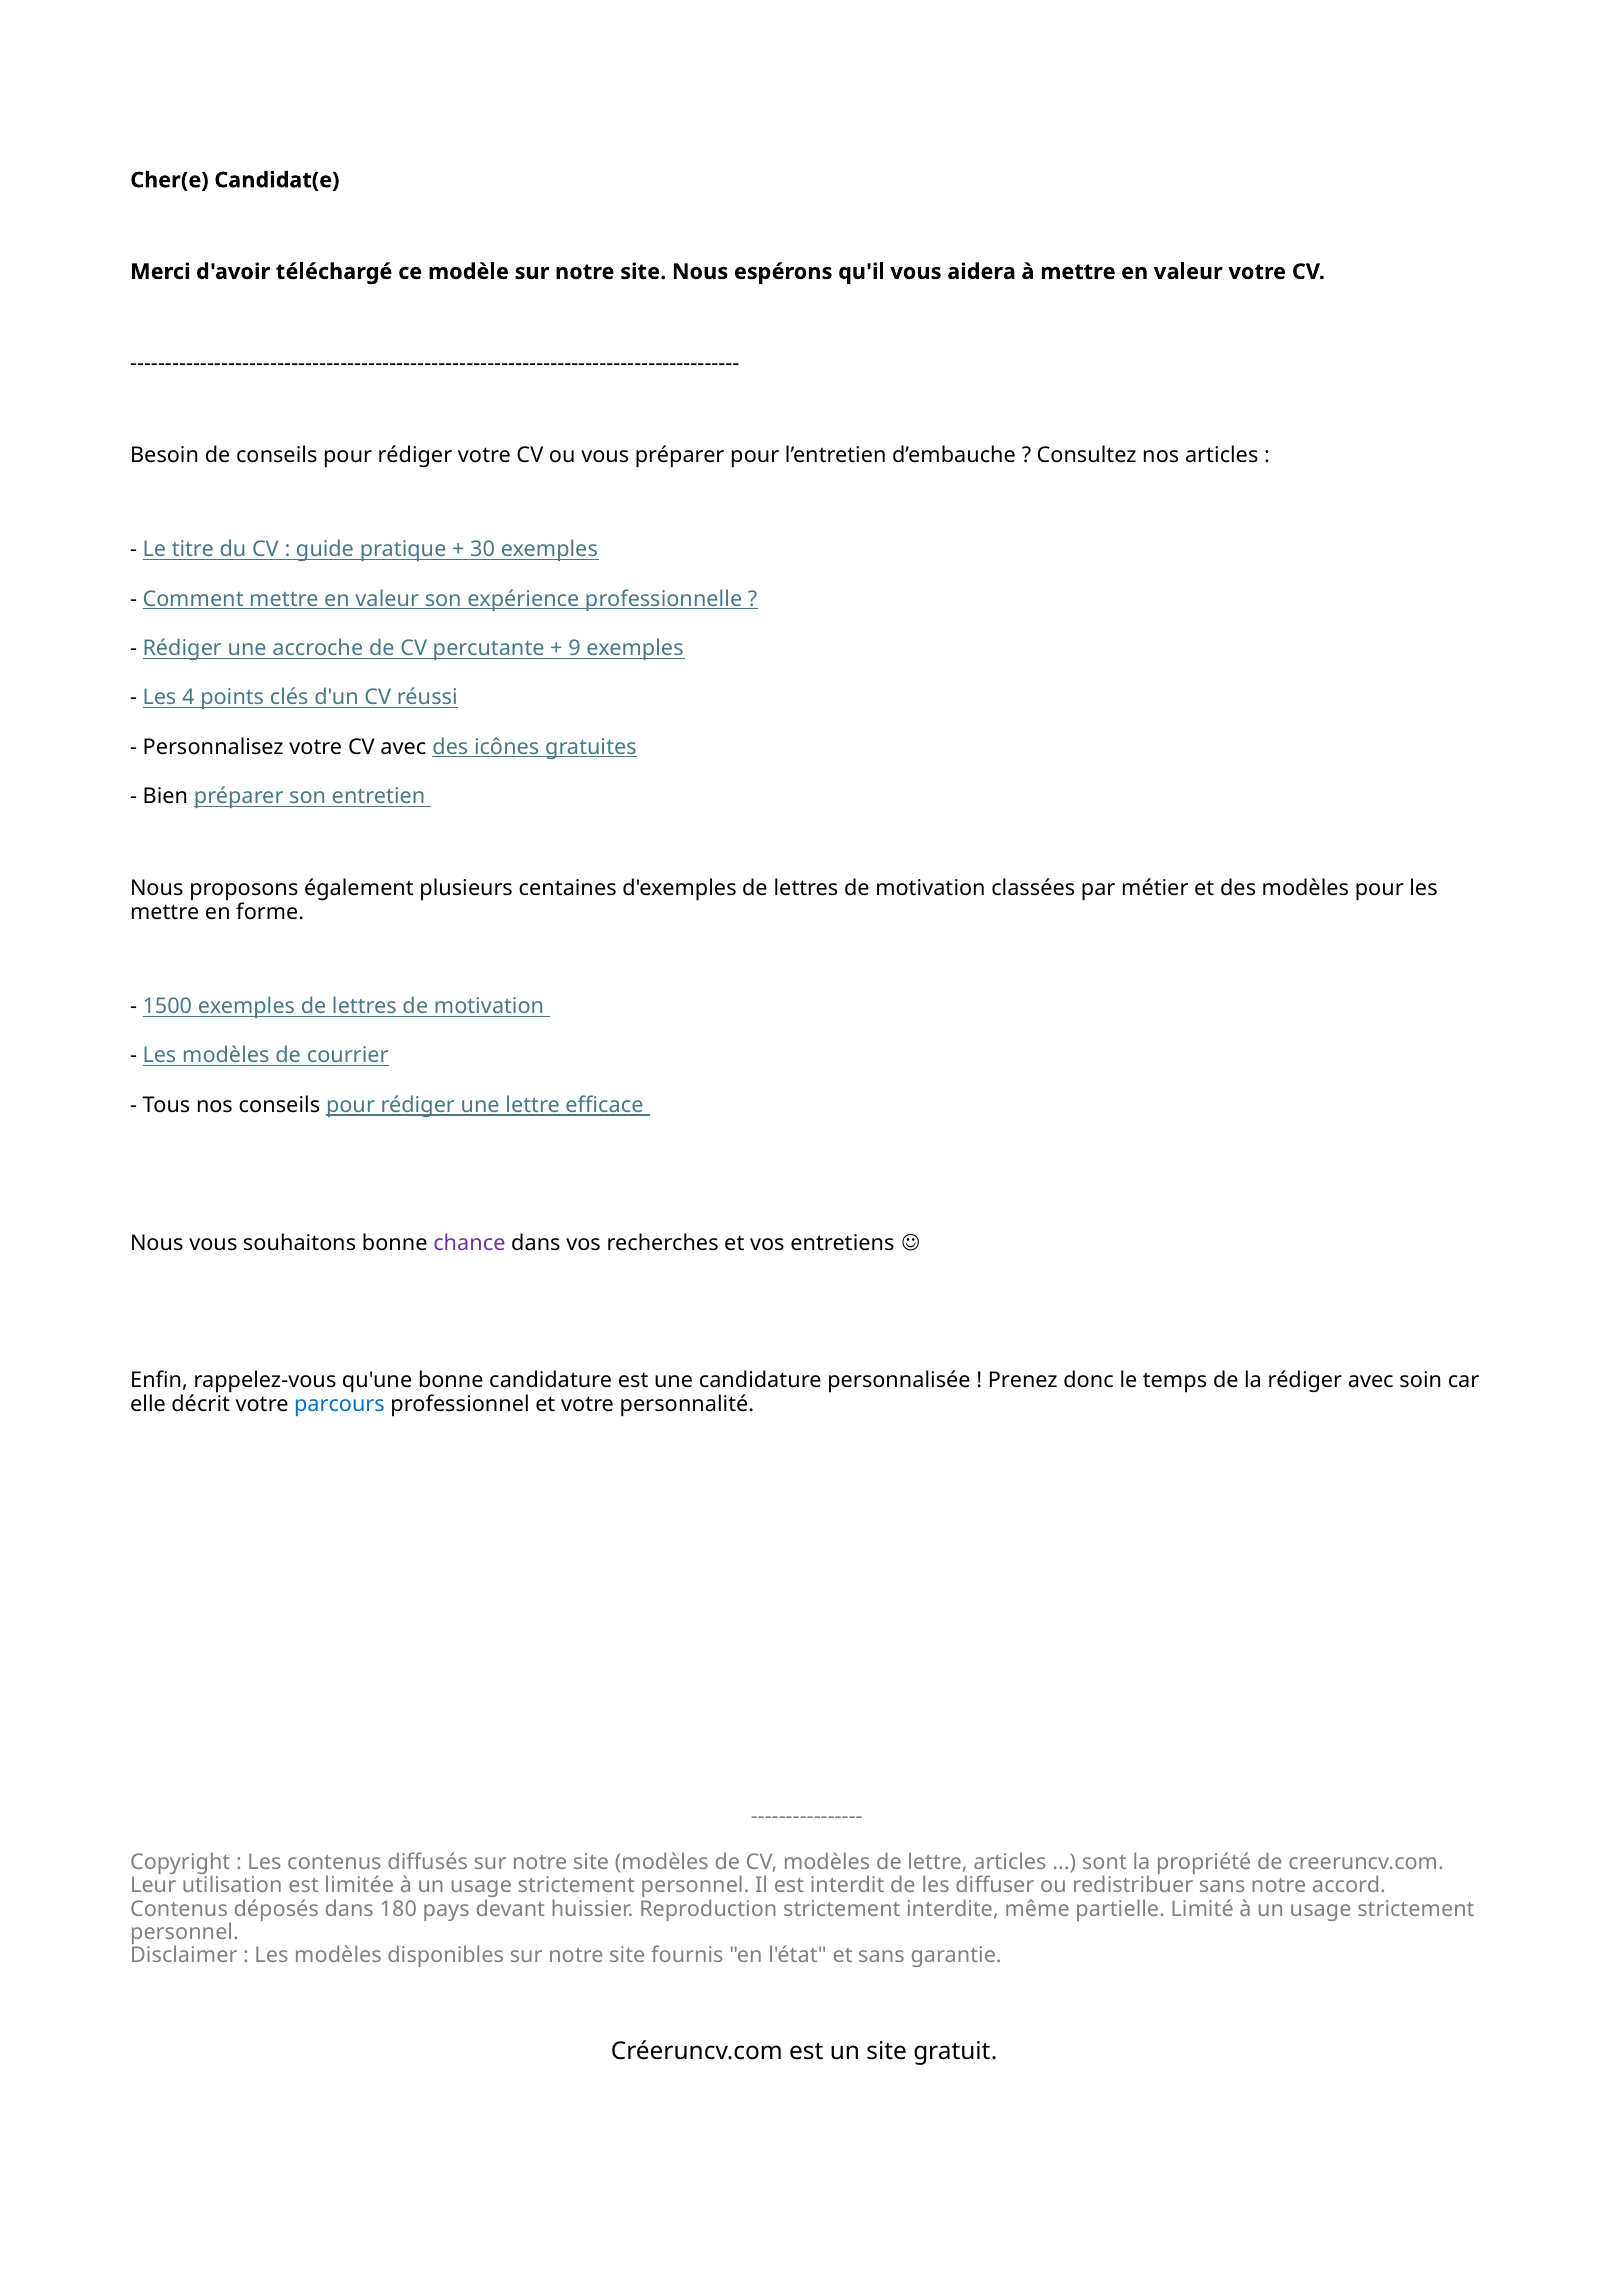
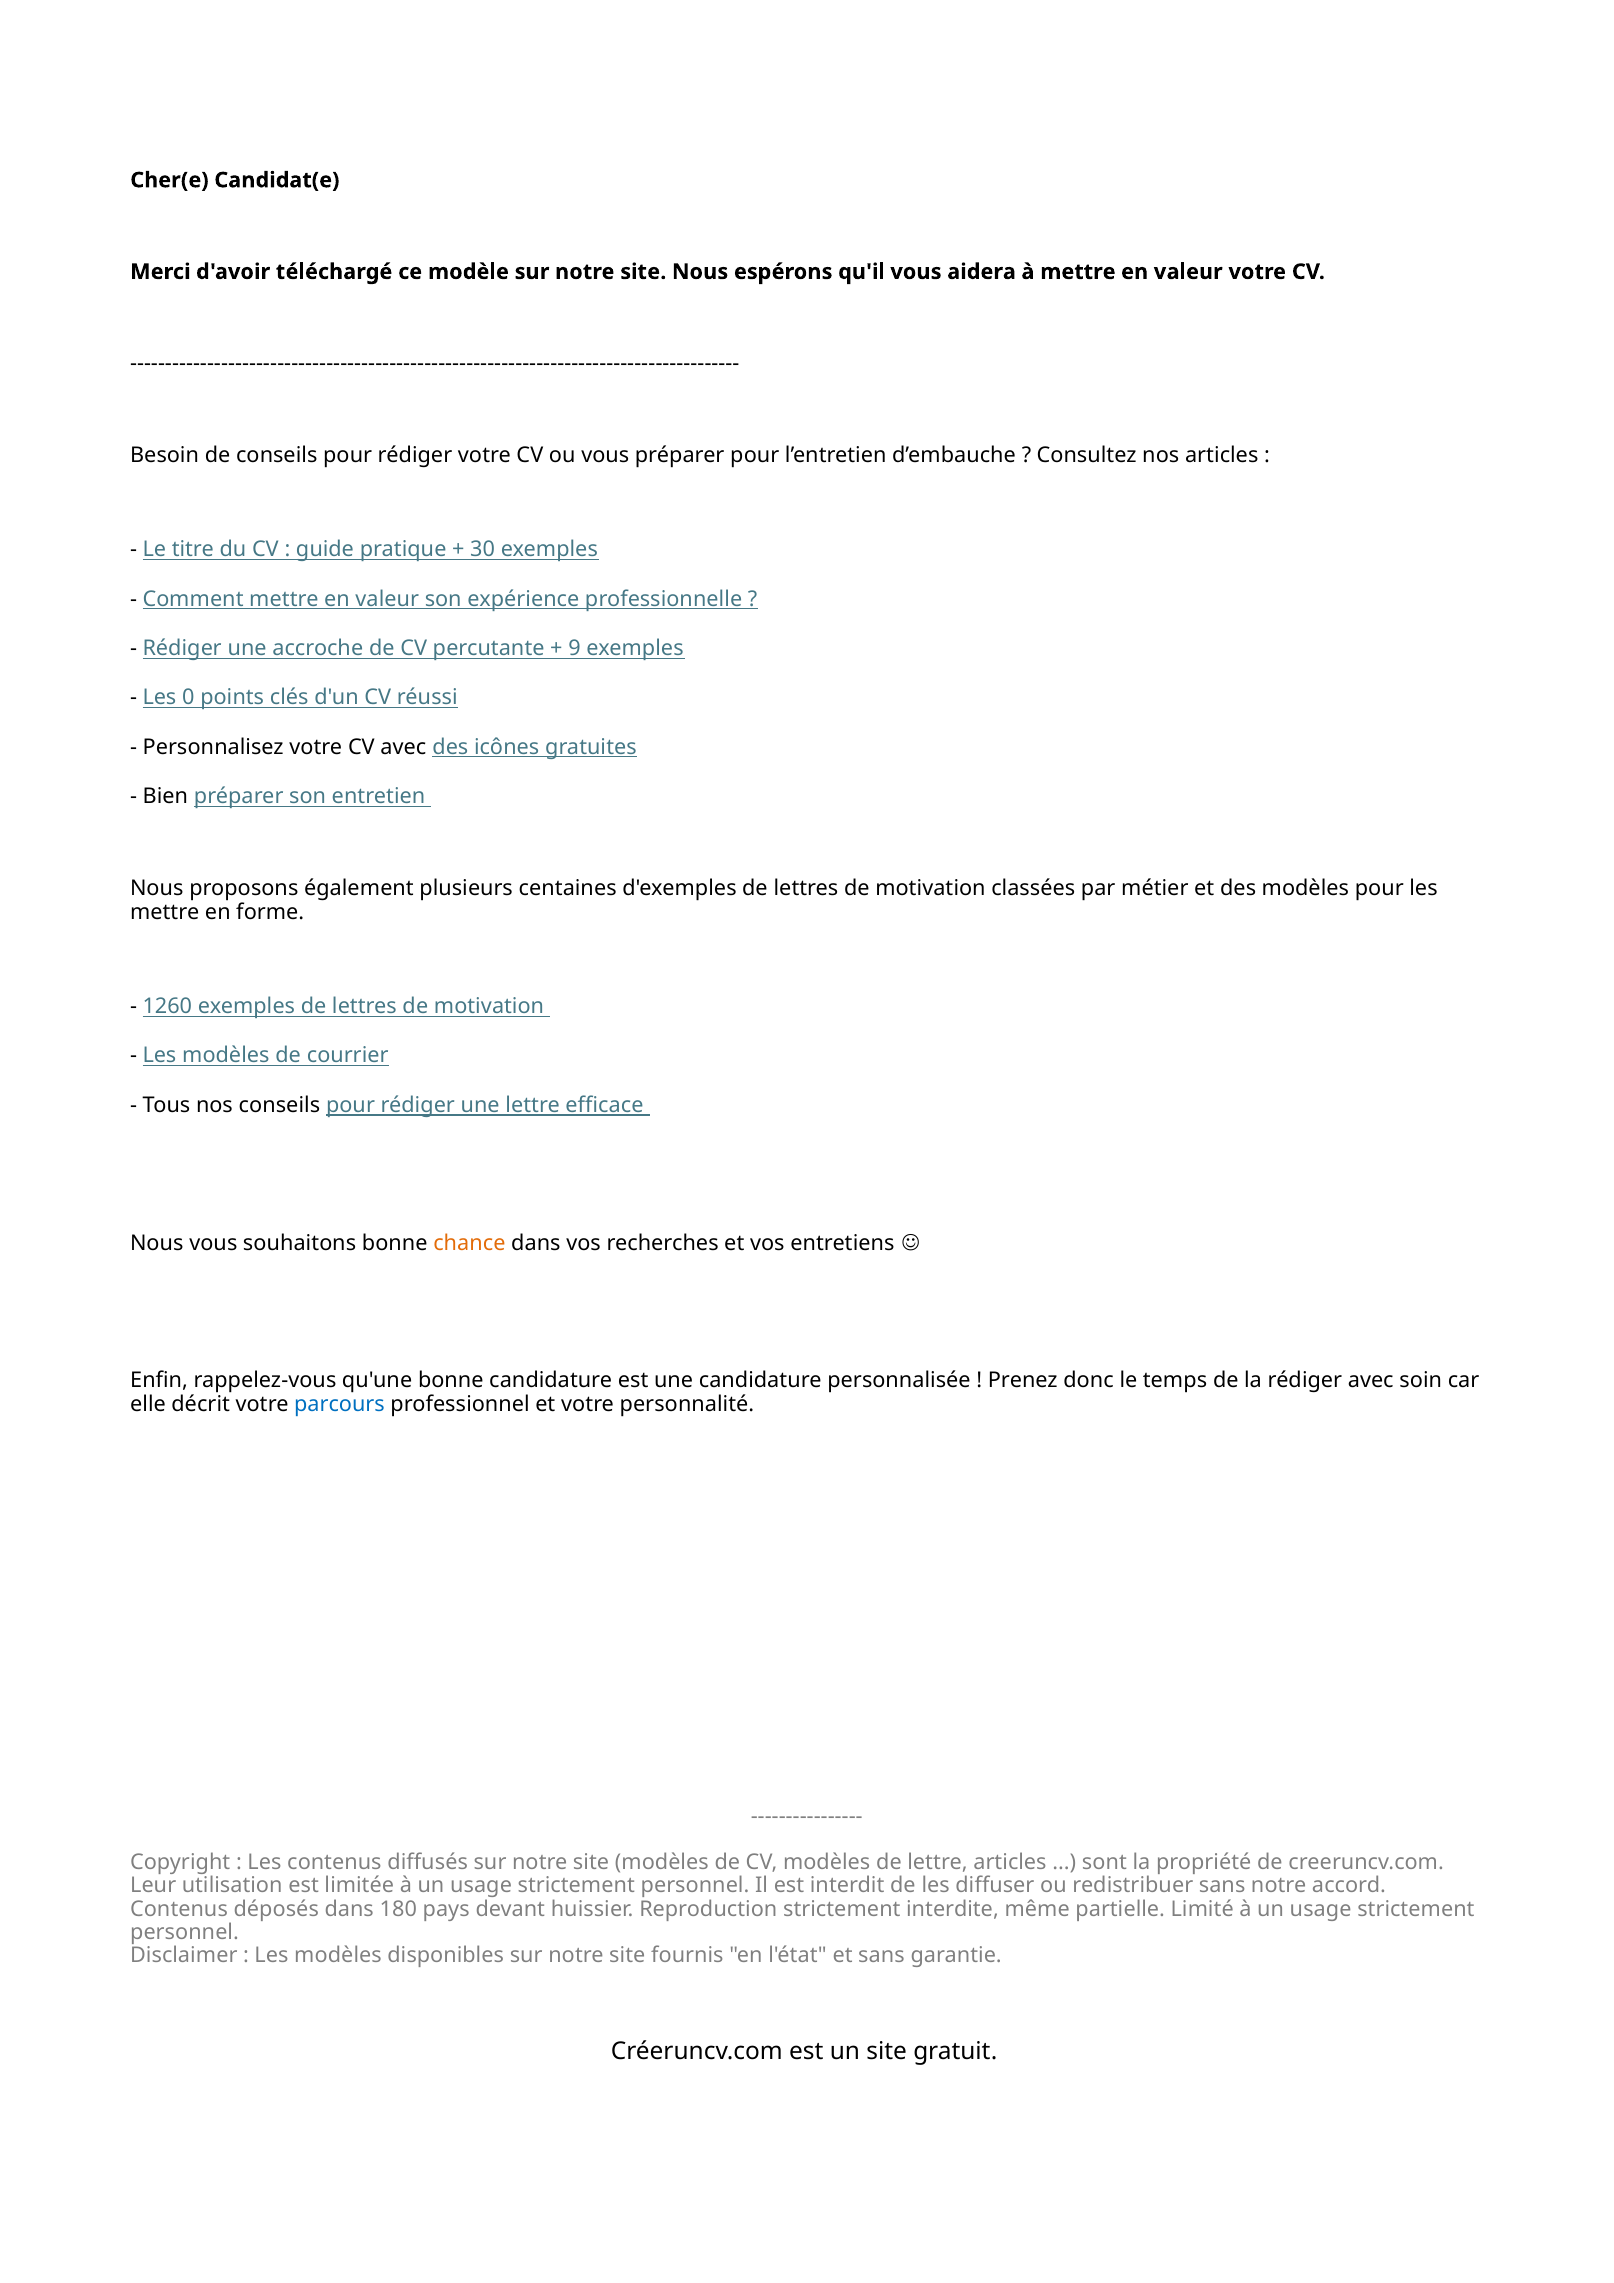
4: 4 -> 0
1500: 1500 -> 1260
chance colour: purple -> orange
